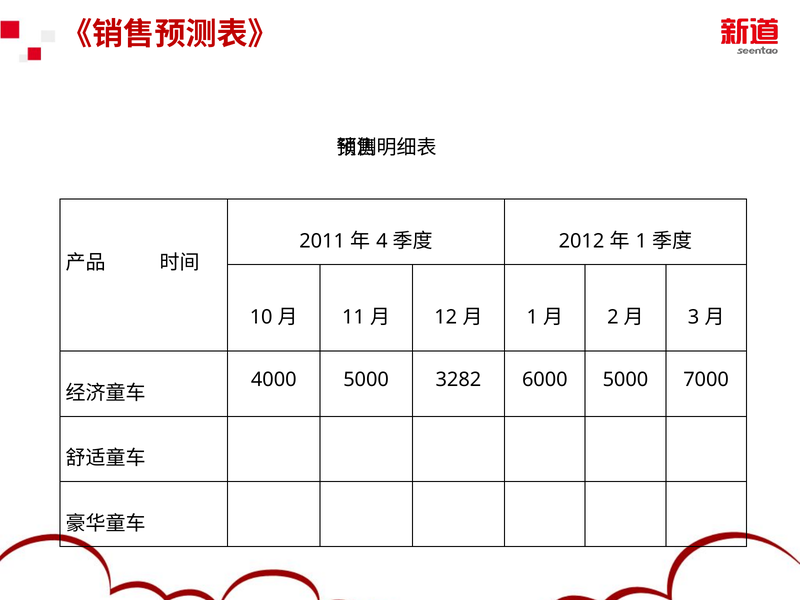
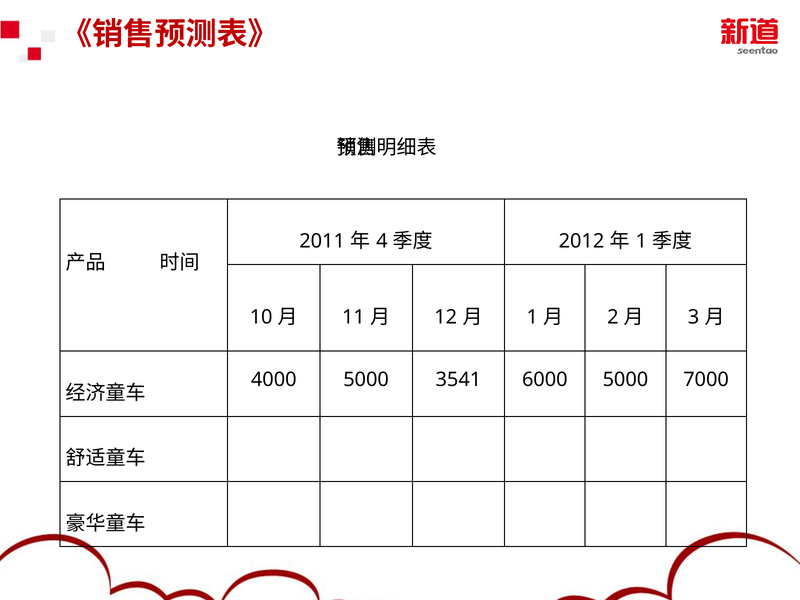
3282: 3282 -> 3541
